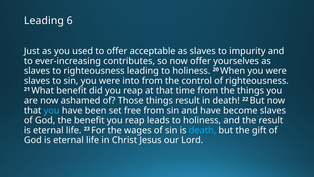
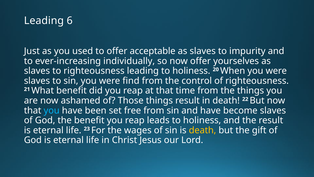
contributes: contributes -> individually
into: into -> find
death at (203, 130) colour: light blue -> yellow
